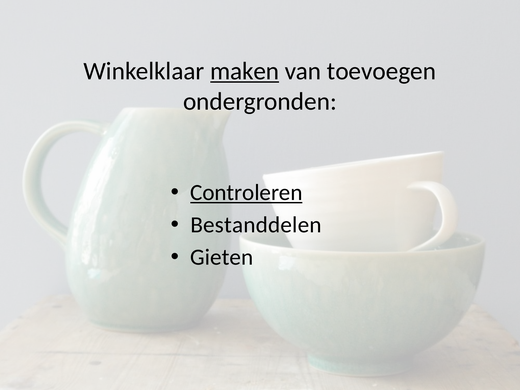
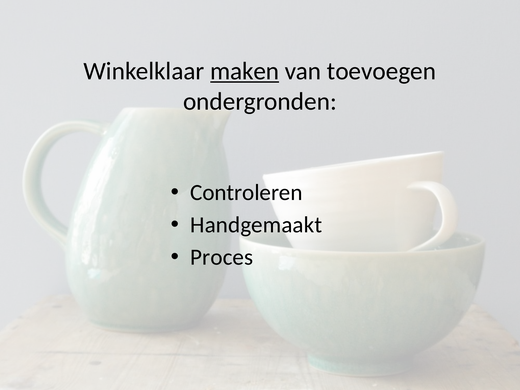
Controleren underline: present -> none
Bestanddelen: Bestanddelen -> Handgemaakt
Gieten: Gieten -> Proces
